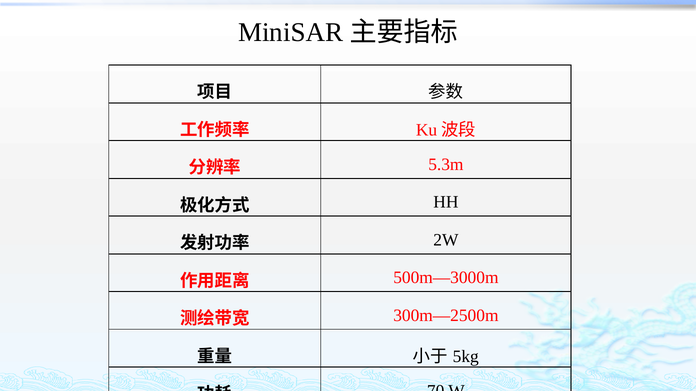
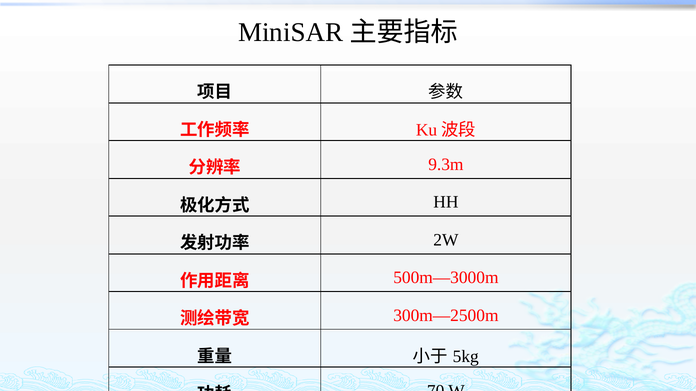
5.3m: 5.3m -> 9.3m
